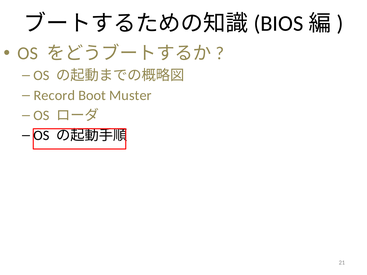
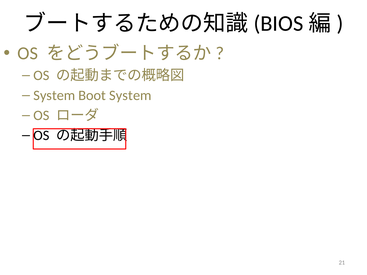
Record at (54, 96): Record -> System
Boot Muster: Muster -> System
